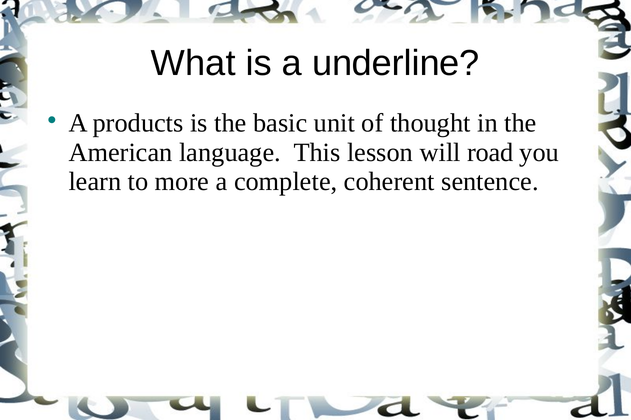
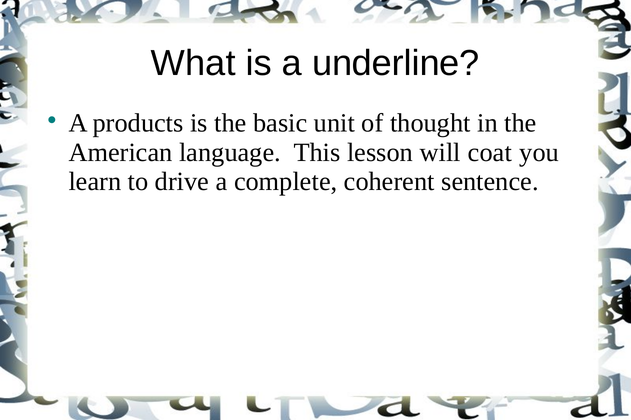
road: road -> coat
more: more -> drive
